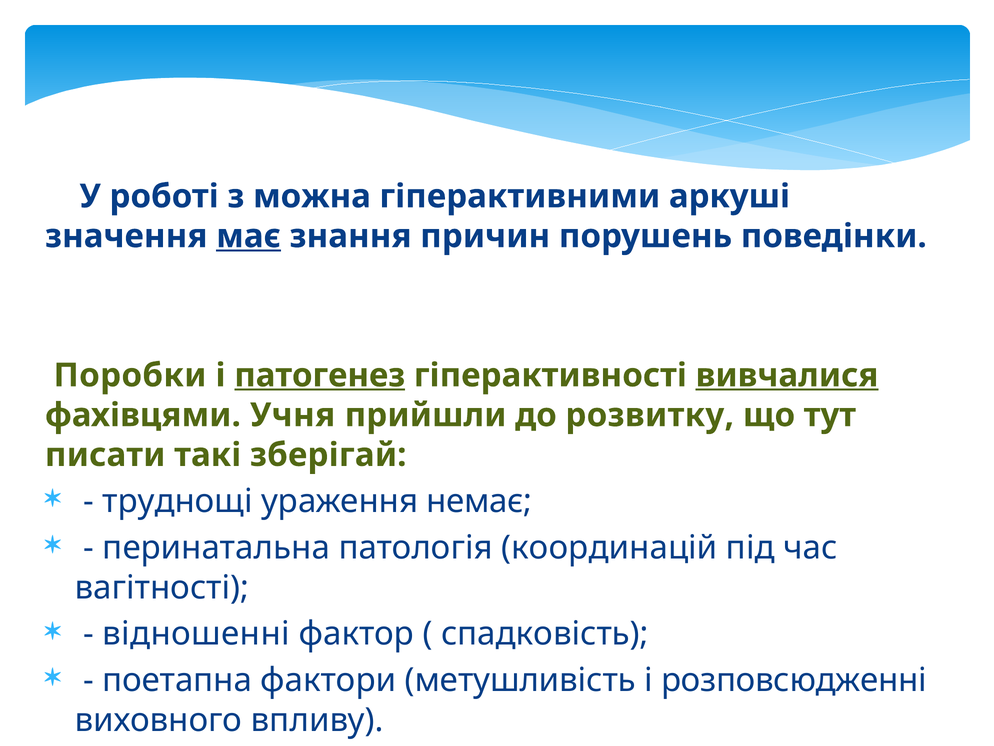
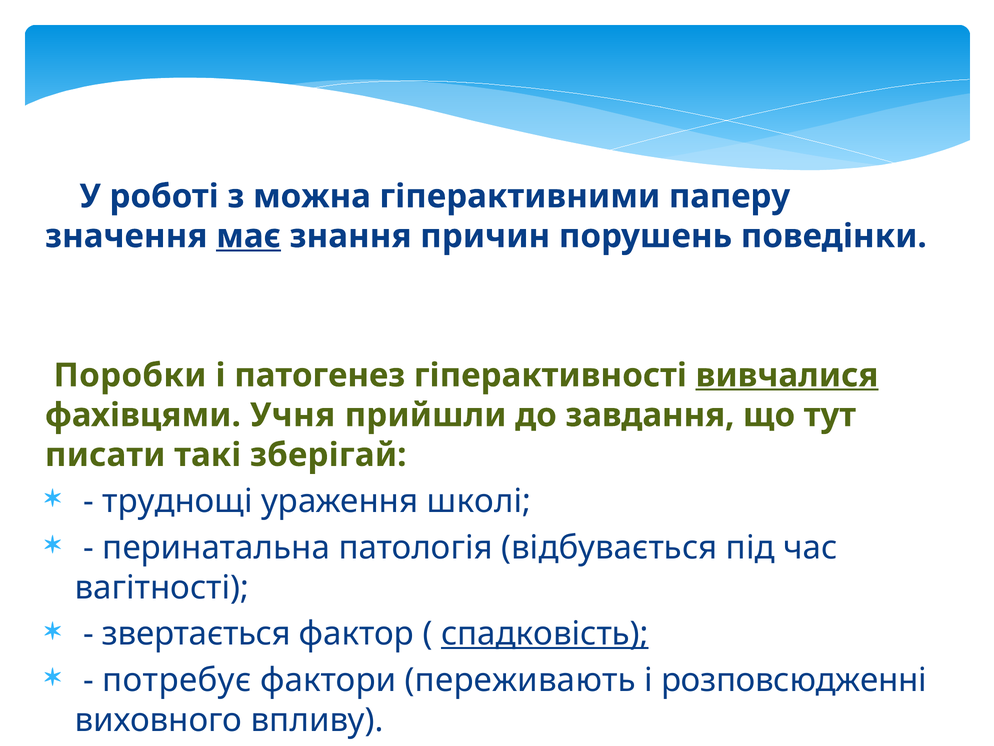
аркуші: аркуші -> паперу
патогенез underline: present -> none
розвитку: розвитку -> завдання
немає: немає -> школі
координацій: координацій -> відбувається
відношенні: відношенні -> звертається
спадковість underline: none -> present
поетапна: поетапна -> потребує
метушливість: метушливість -> переживають
